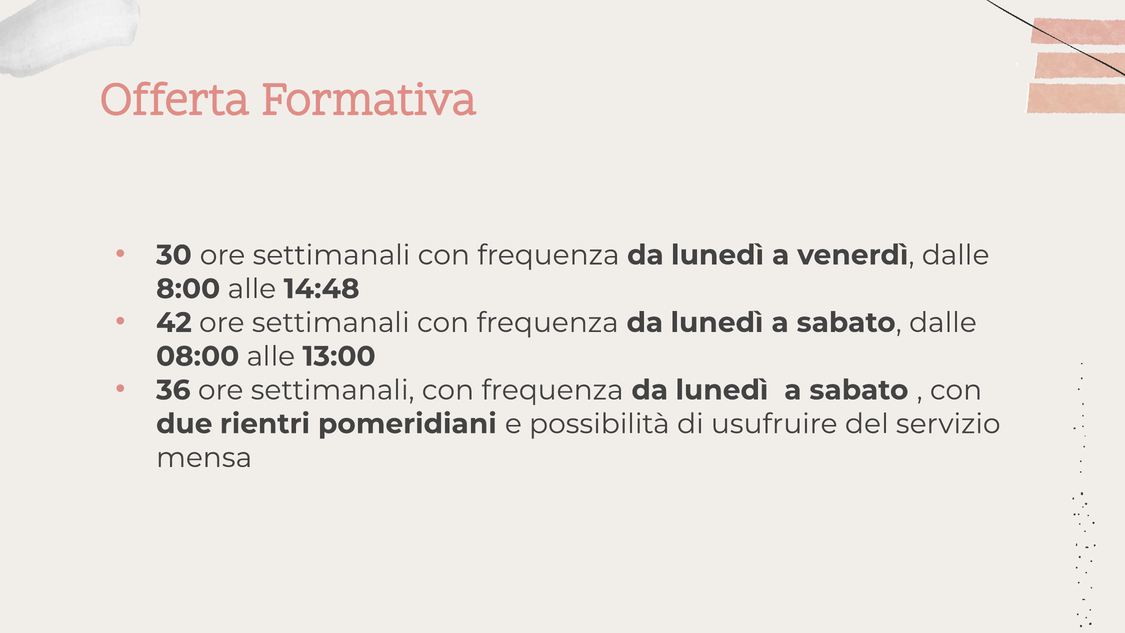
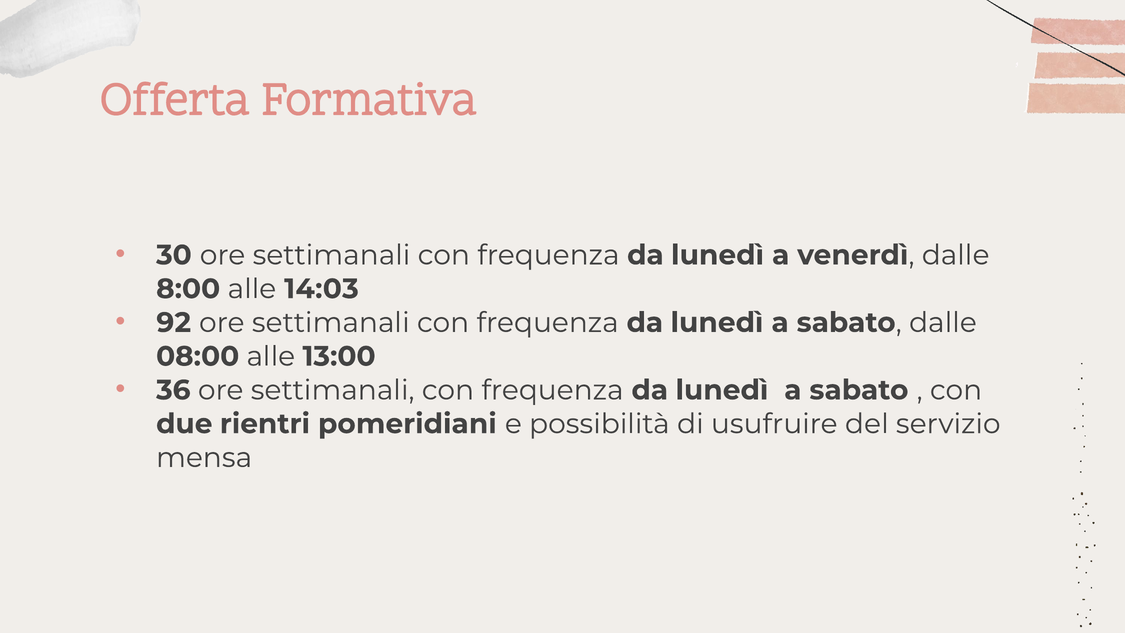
14:48: 14:48 -> 14:03
42: 42 -> 92
